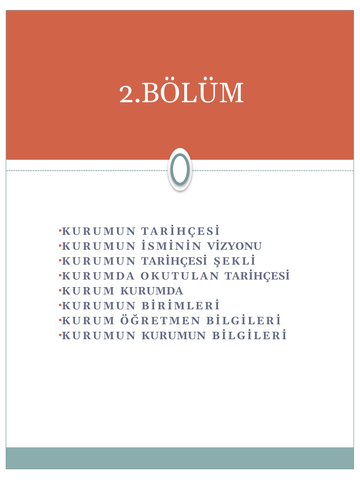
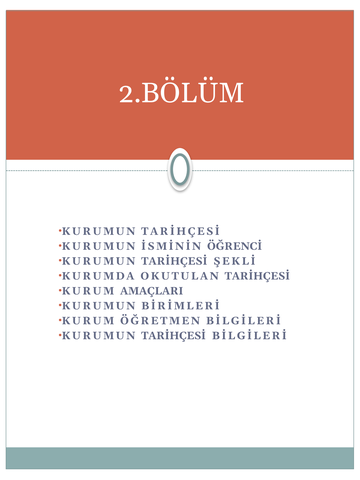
VİZYONU: VİZYONU -> ÖĞRENCİ
KURUM KURUMDA: KURUMDA -> AMAÇLARI
KURUMUN at (173, 336): KURUMUN -> TARİHÇESİ
